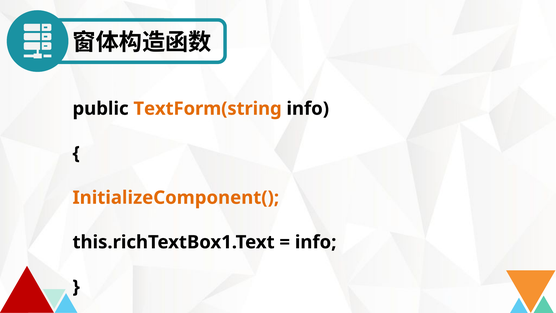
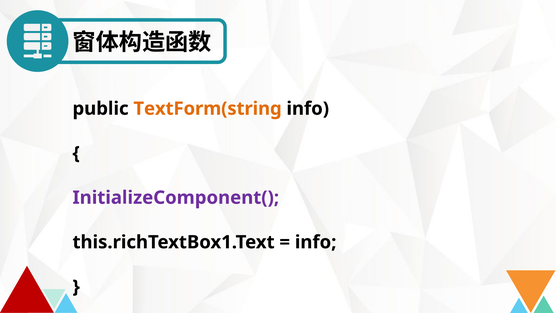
InitializeComponent( colour: orange -> purple
